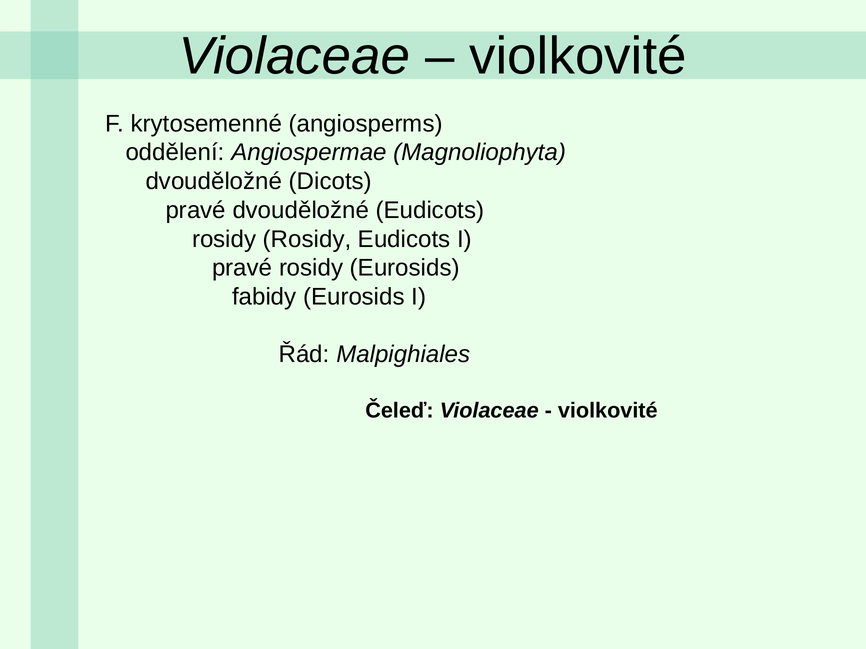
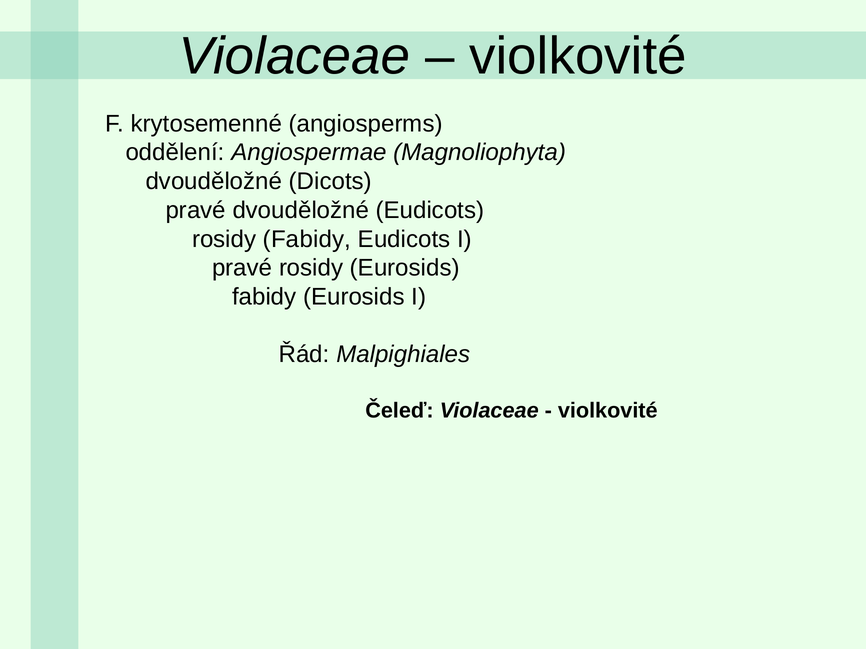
rosidy Rosidy: Rosidy -> Fabidy
